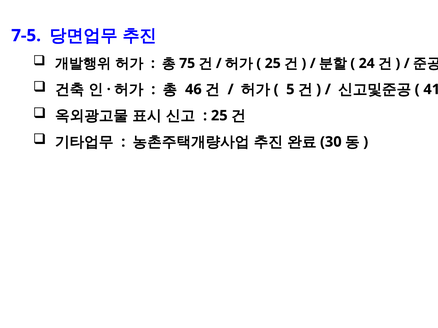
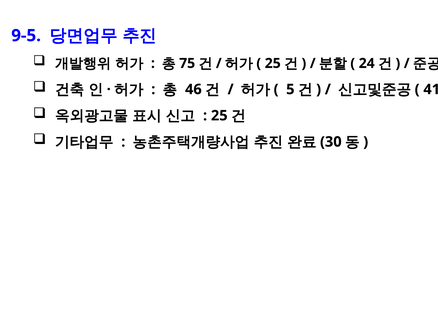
7-5: 7-5 -> 9-5
